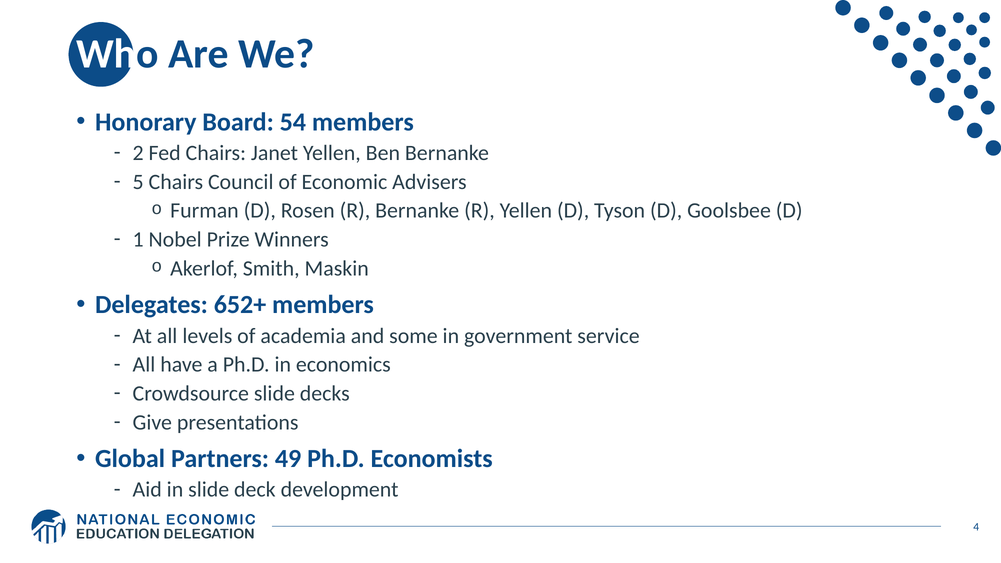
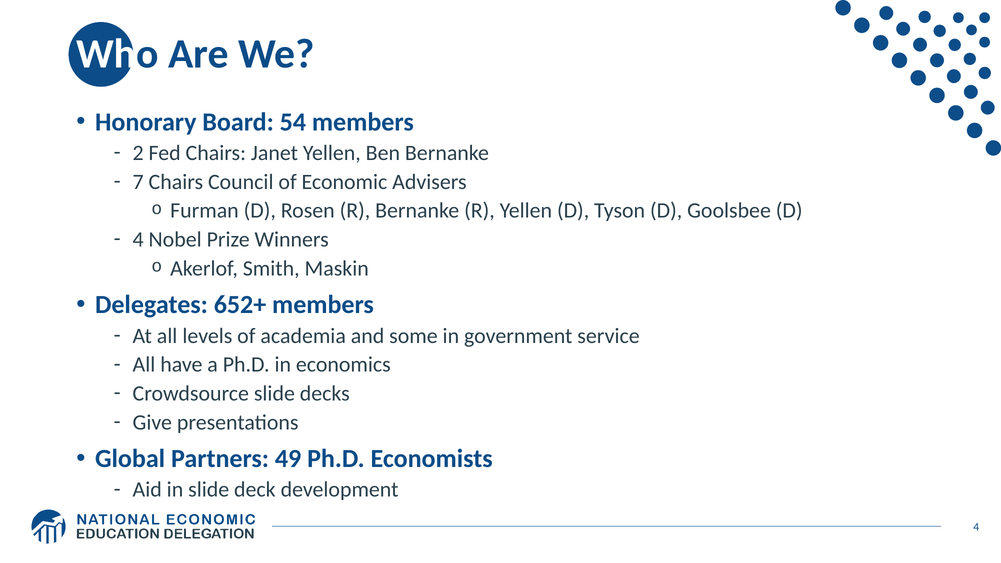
5: 5 -> 7
1 at (138, 240): 1 -> 4
